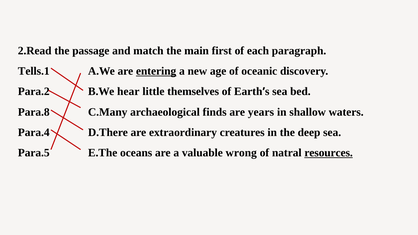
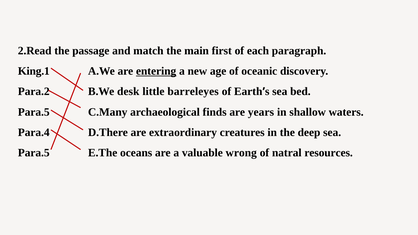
Tells.1: Tells.1 -> King.1
hear: hear -> desk
themselves: themselves -> barreleyes
Para.8 at (34, 112): Para.8 -> Para.5
resources underline: present -> none
